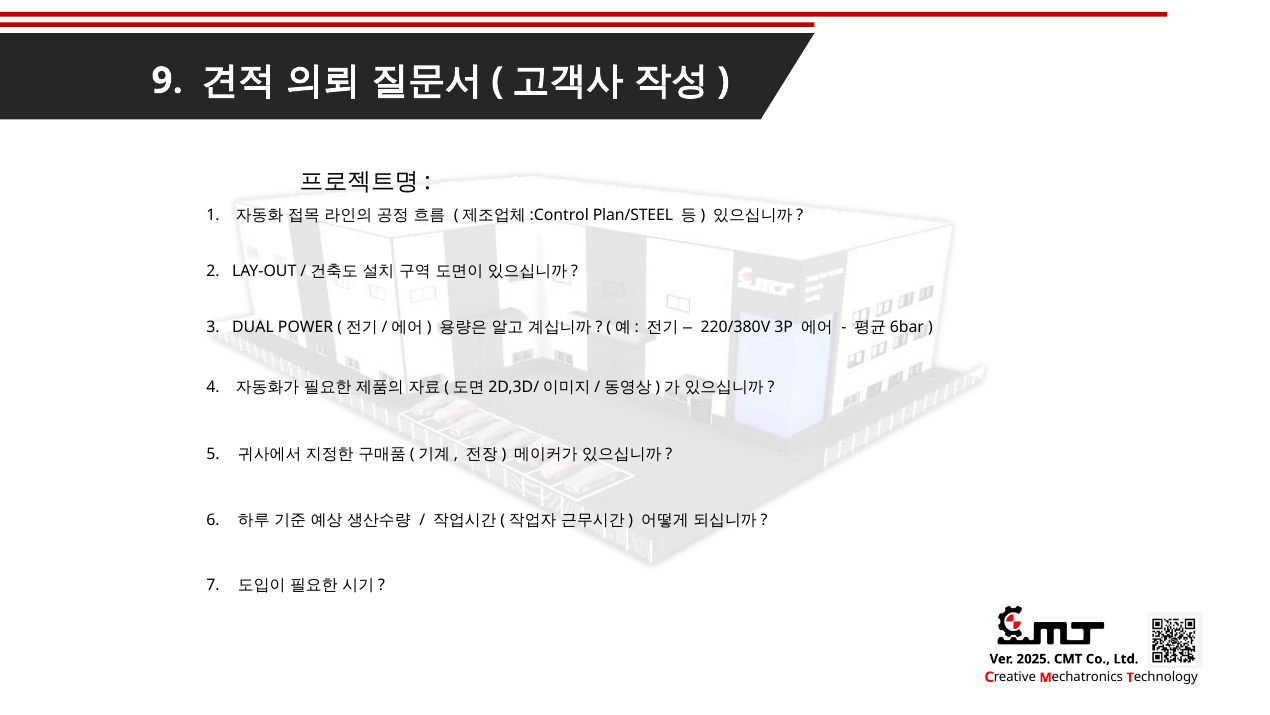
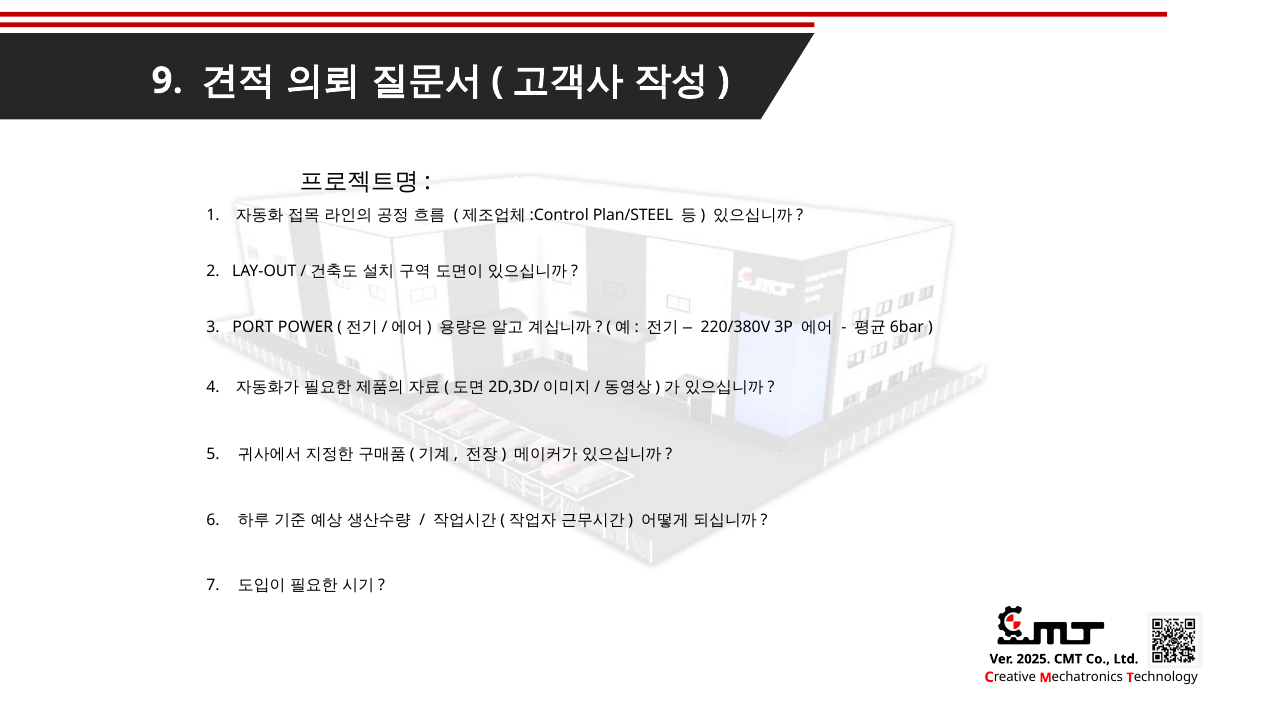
DUAL: DUAL -> PORT
